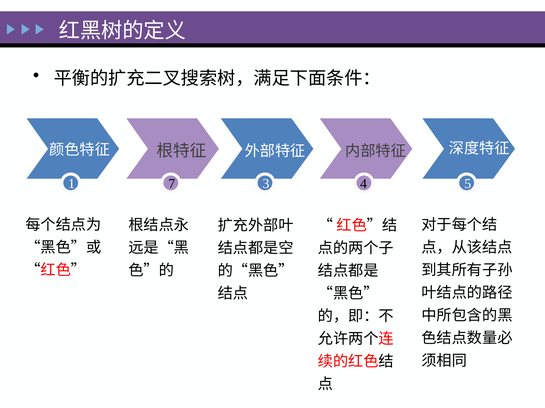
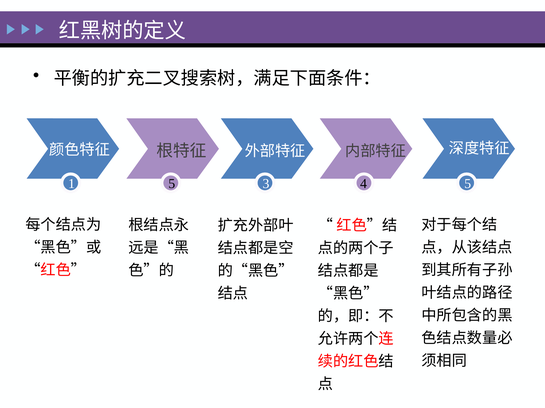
1 7: 7 -> 5
